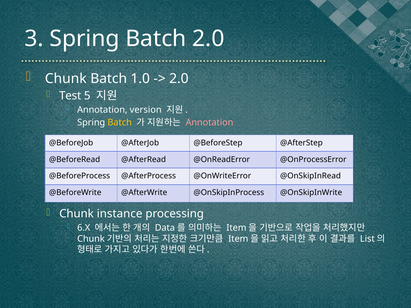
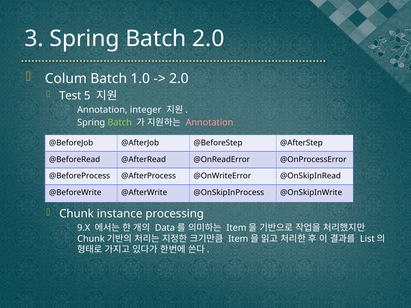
Chunk at (66, 79): Chunk -> Colum
version: version -> integer
Batch at (120, 123) colour: yellow -> light green
6.X: 6.X -> 9.X
